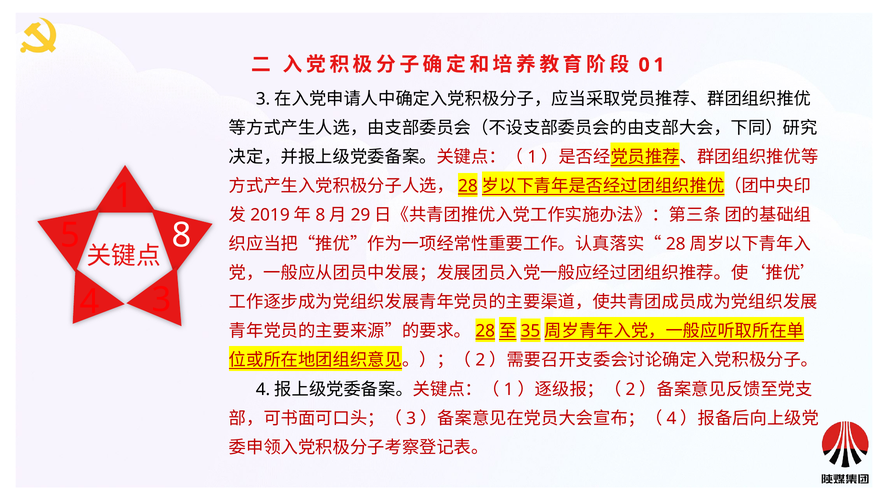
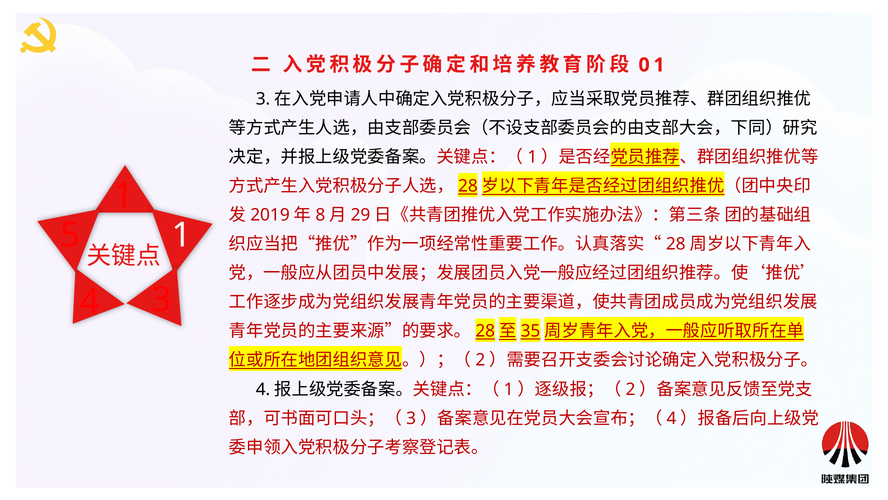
8 at (181, 235): 8 -> 1
